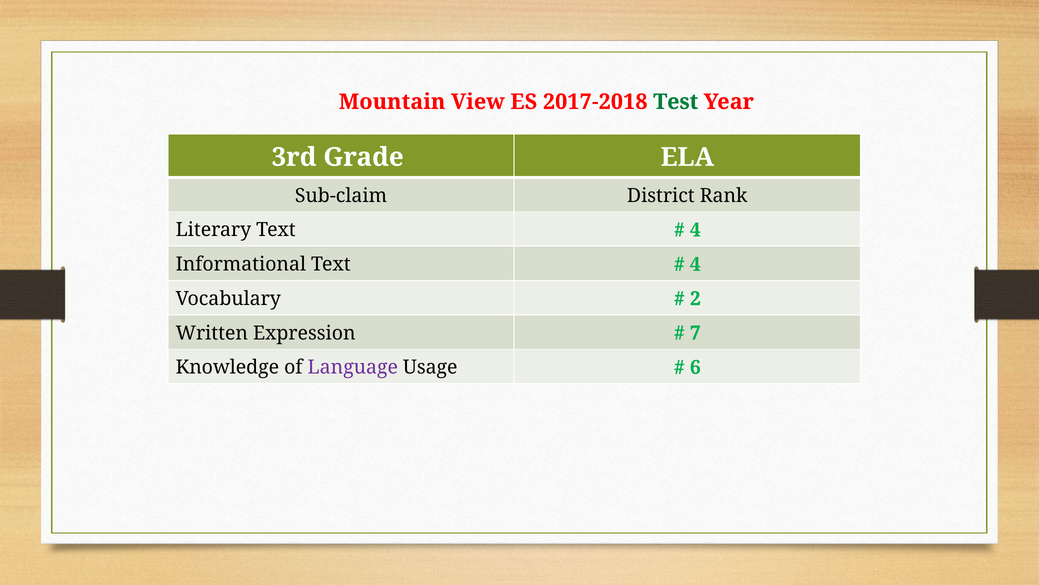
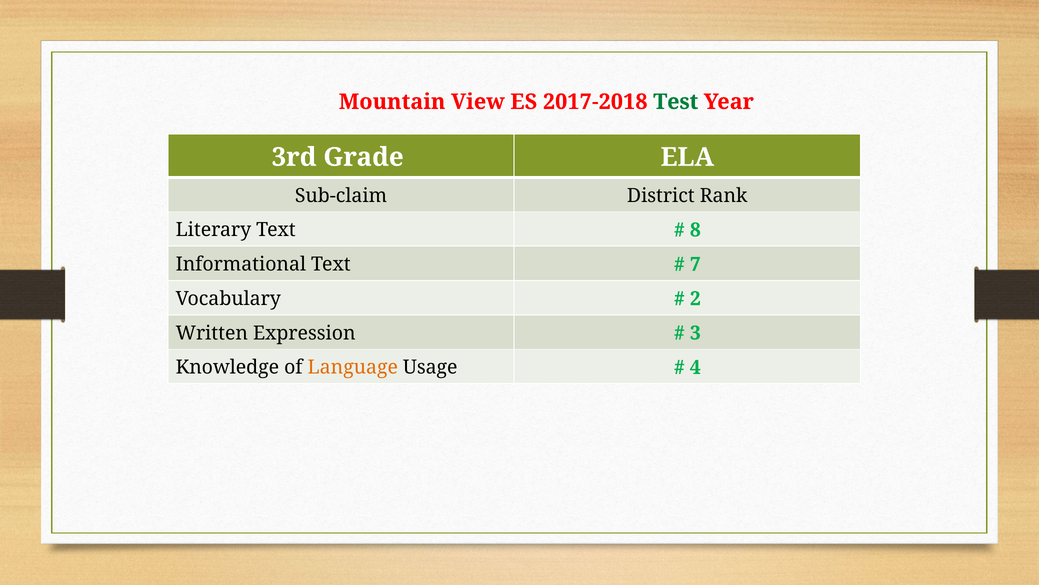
4 at (695, 230): 4 -> 8
4 at (695, 264): 4 -> 7
7: 7 -> 3
Language colour: purple -> orange
6: 6 -> 4
